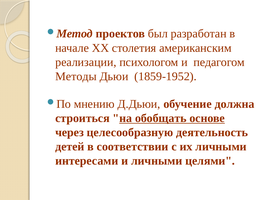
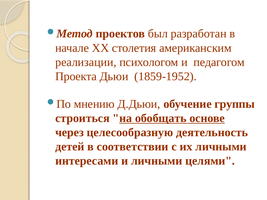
Методы: Методы -> Проекта
должна: должна -> группы
